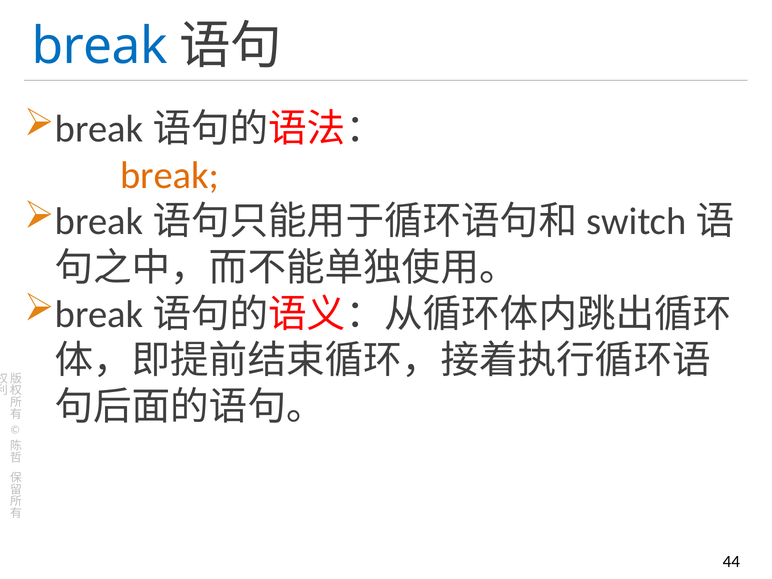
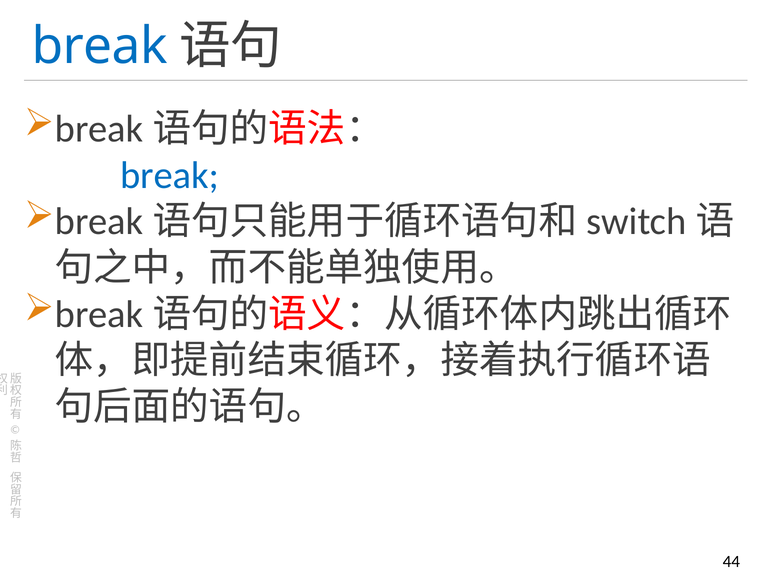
break at (170, 175) colour: orange -> blue
